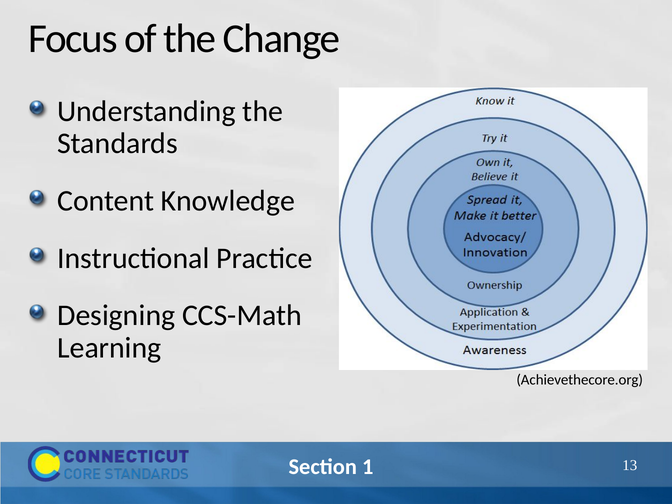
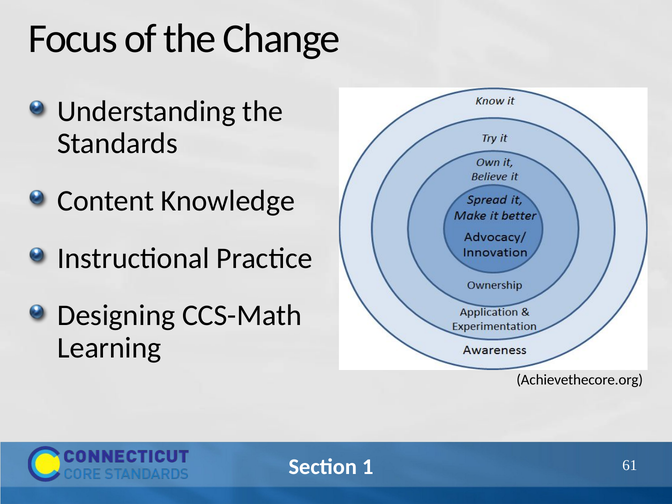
13: 13 -> 61
